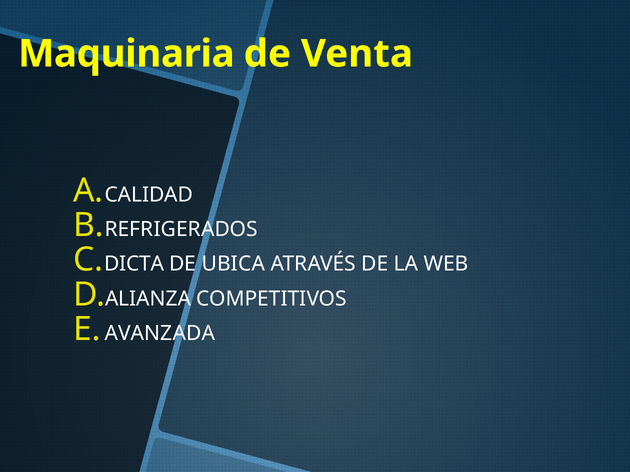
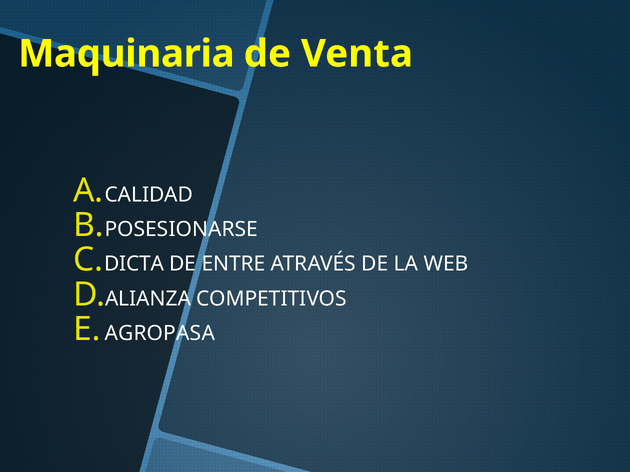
REFRIGERADOS: REFRIGERADOS -> POSESIONARSE
UBICA: UBICA -> ENTRE
AVANZADA: AVANZADA -> AGROPASA
